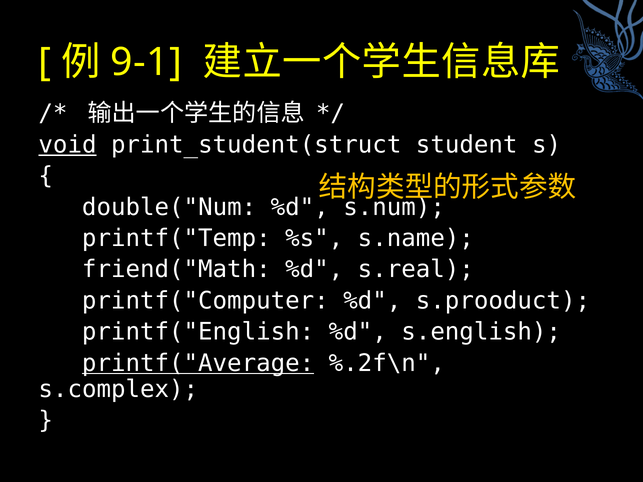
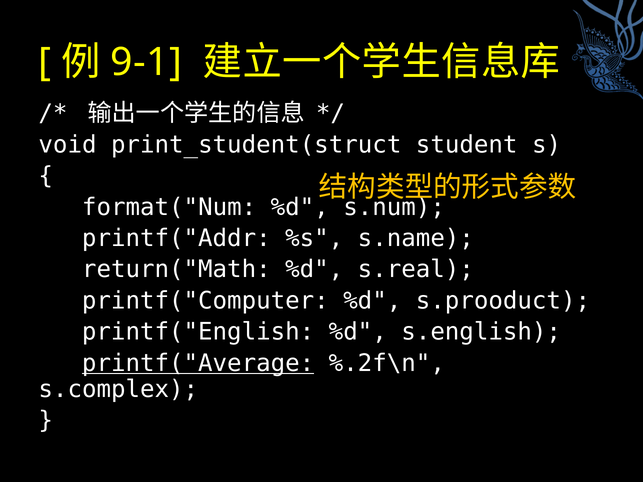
void underline: present -> none
double("Num: double("Num -> format("Num
printf("Temp: printf("Temp -> printf("Addr
friend("Math: friend("Math -> return("Math
